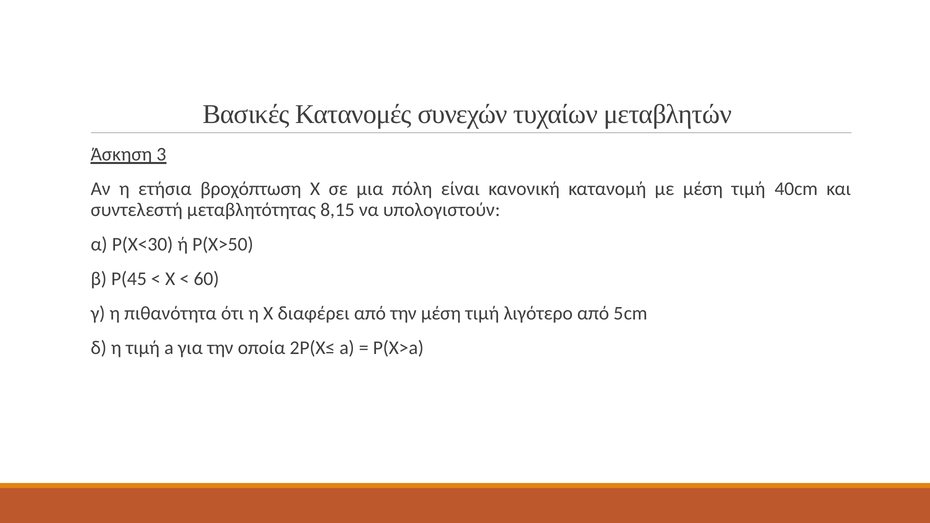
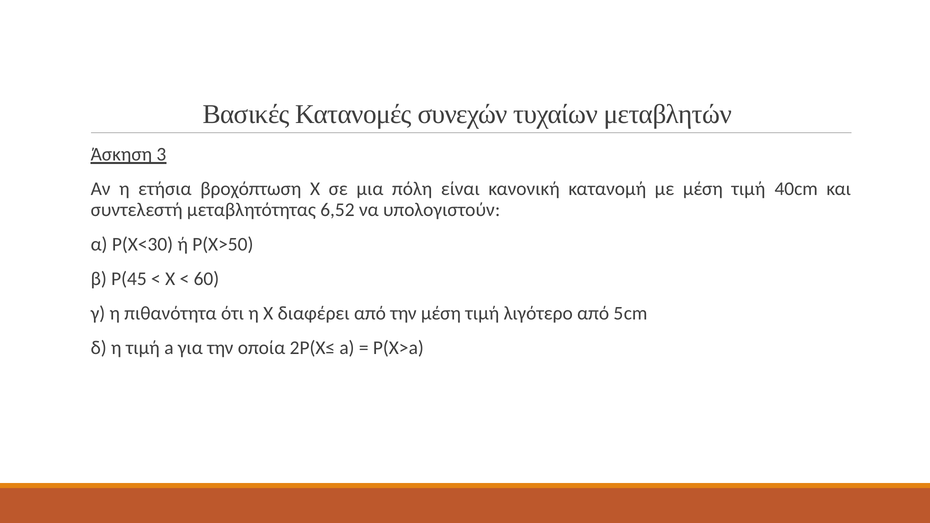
8,15: 8,15 -> 6,52
